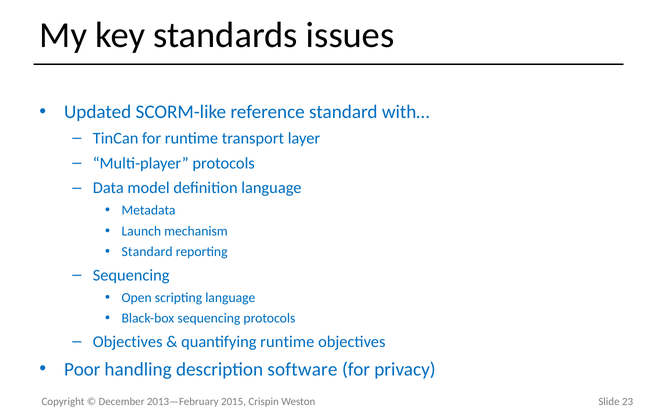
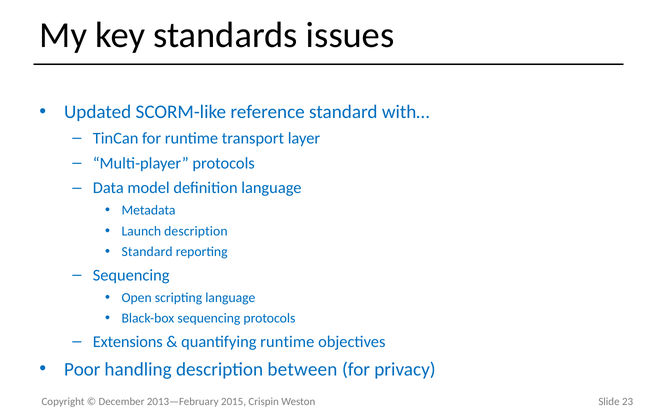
Launch mechanism: mechanism -> description
Objectives at (128, 342): Objectives -> Extensions
software: software -> between
